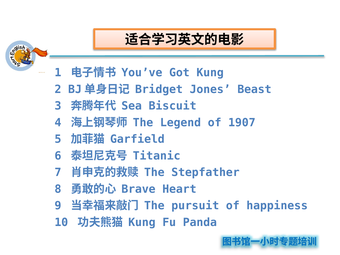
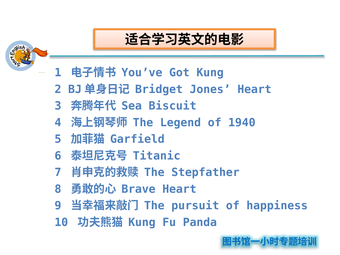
Jones Beast: Beast -> Heart
1907: 1907 -> 1940
